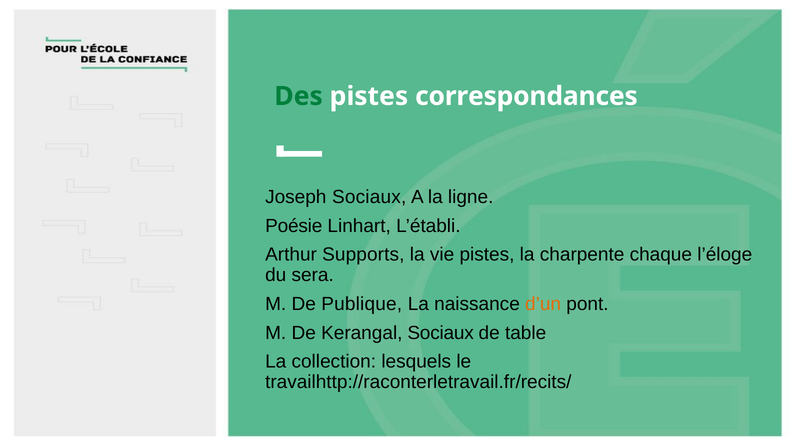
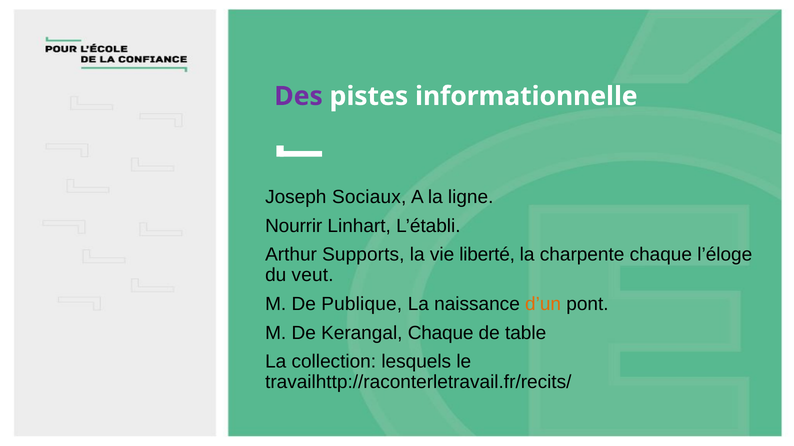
Des colour: green -> purple
correspondances: correspondances -> informationnelle
Poésie: Poésie -> Nourrir
vie pistes: pistes -> liberté
sera: sera -> veut
Kerangal Sociaux: Sociaux -> Chaque
